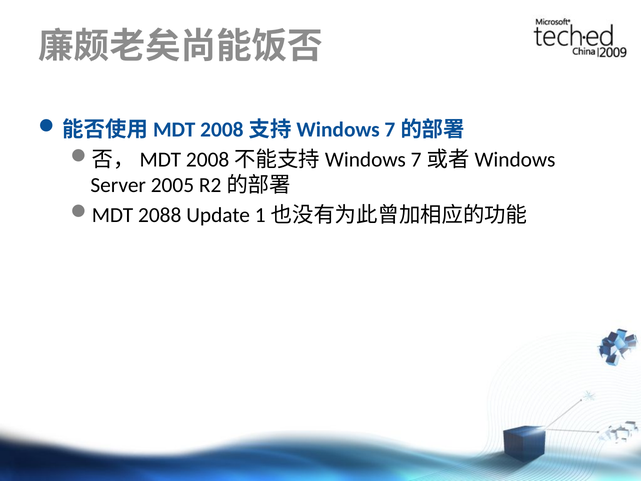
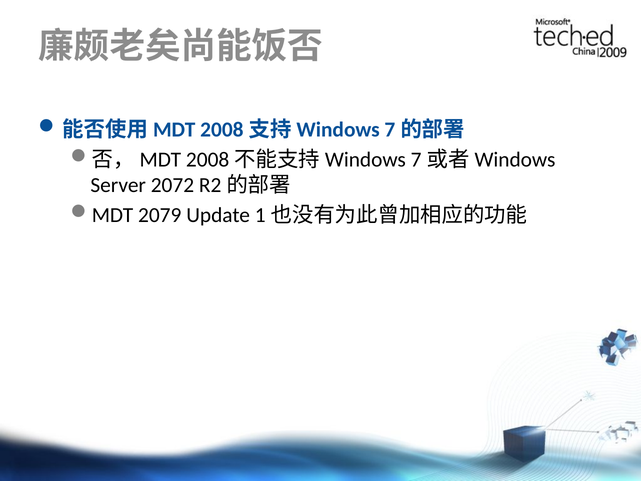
2005: 2005 -> 2072
2088: 2088 -> 2079
